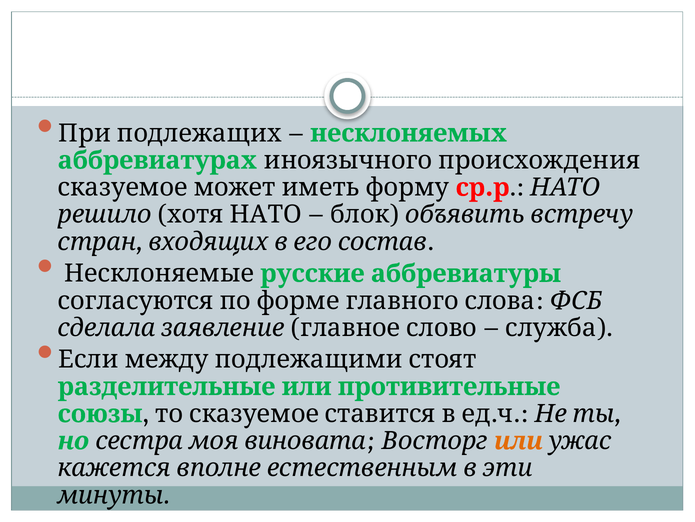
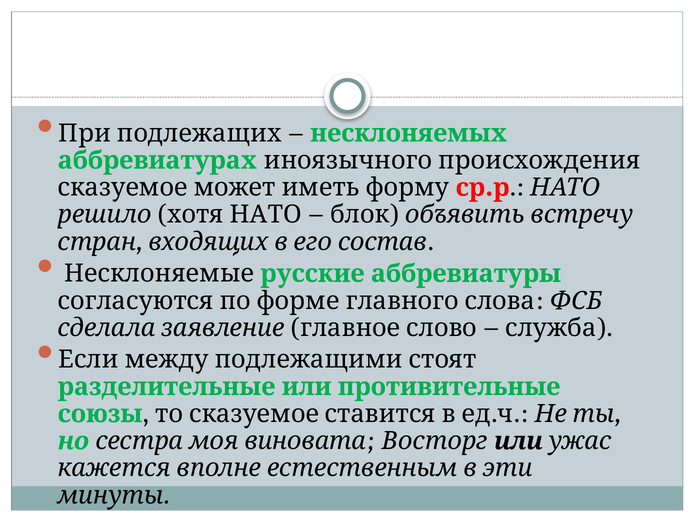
или at (518, 440) colour: orange -> black
